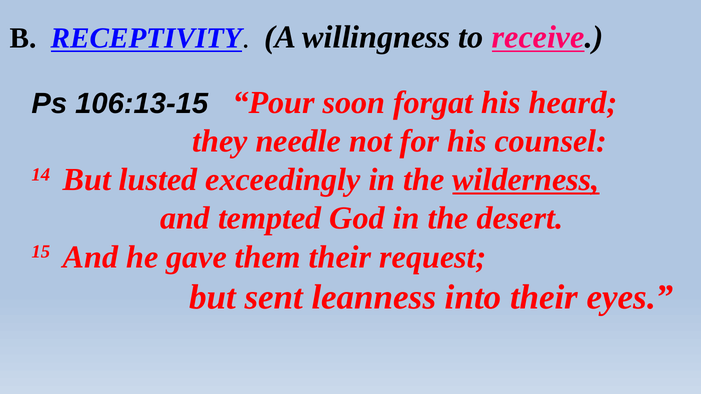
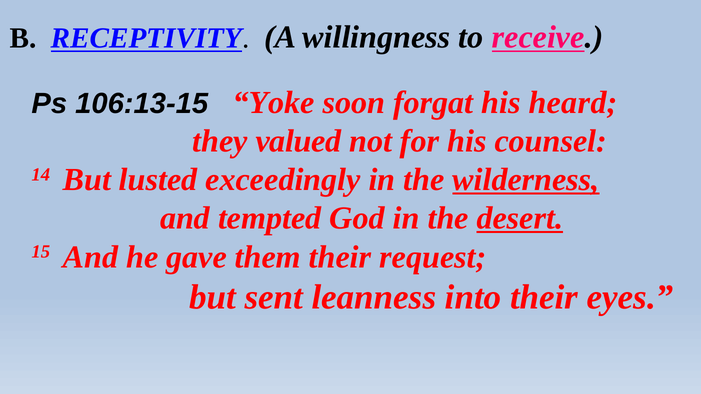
Pour: Pour -> Yoke
needle: needle -> valued
desert underline: none -> present
